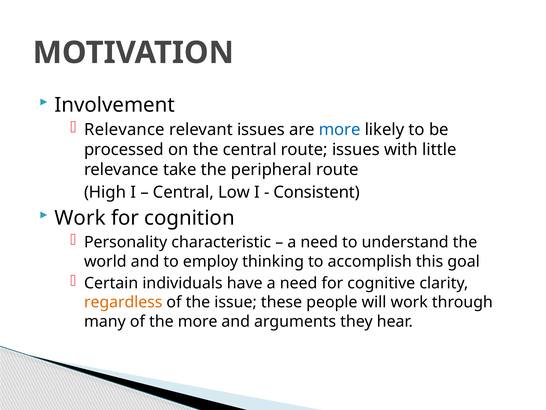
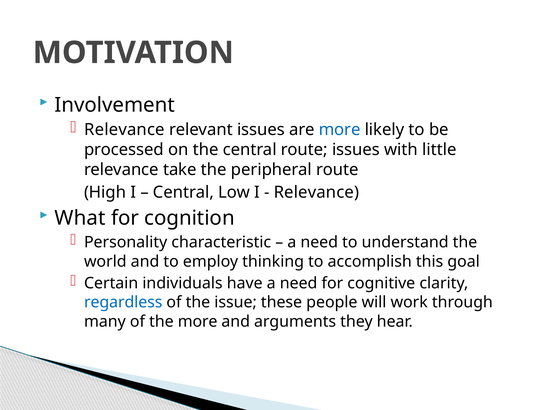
Consistent at (317, 192): Consistent -> Relevance
Work at (80, 218): Work -> What
regardless colour: orange -> blue
